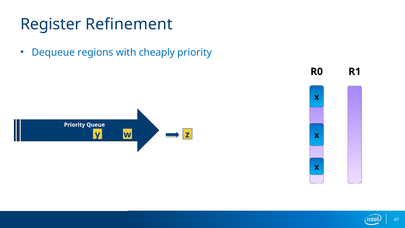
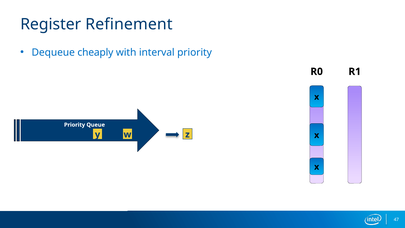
regions: regions -> cheaply
cheaply: cheaply -> interval
